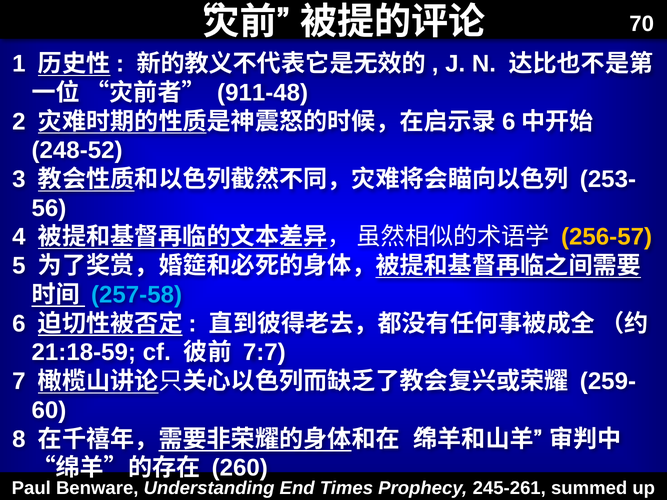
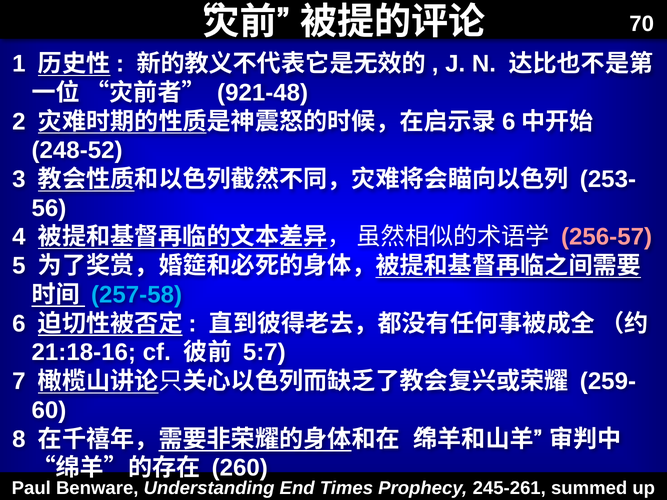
911-48: 911-48 -> 921-48
256-57 colour: yellow -> pink
21:18-59: 21:18-59 -> 21:18-16
7:7: 7:7 -> 5:7
